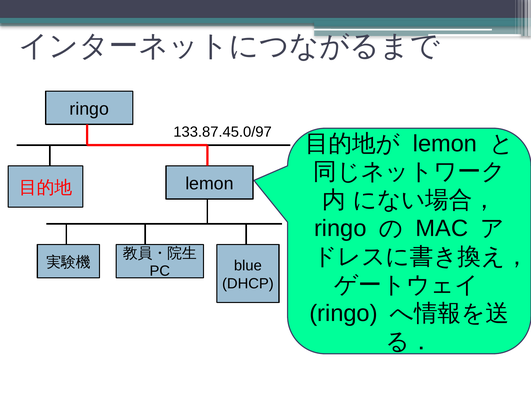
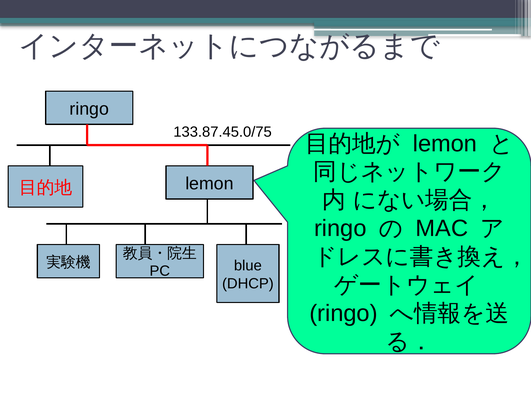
133.87.45.0/97: 133.87.45.0/97 -> 133.87.45.0/75
